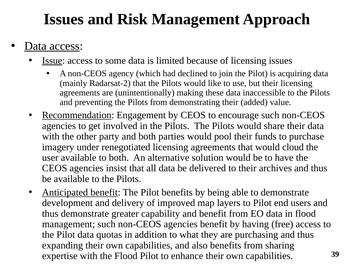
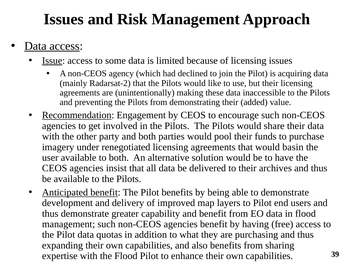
cloud: cloud -> basin
